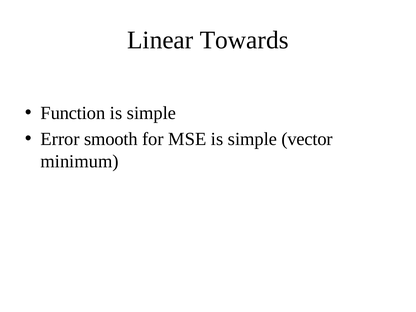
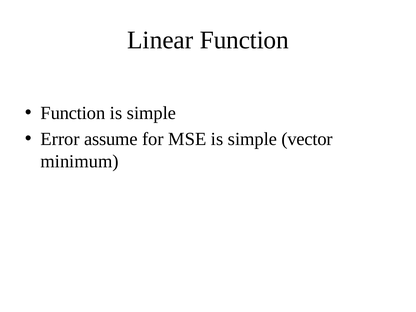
Linear Towards: Towards -> Function
smooth: smooth -> assume
